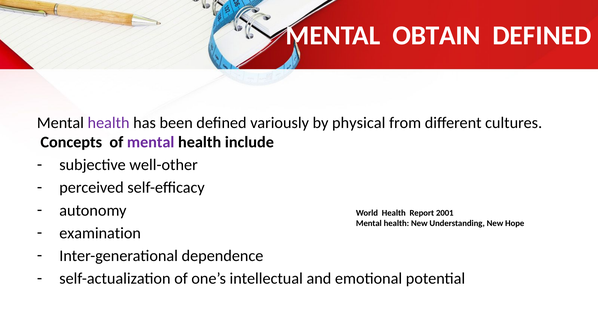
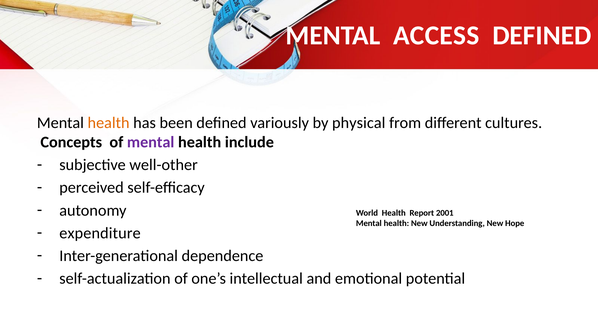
OBTAIN: OBTAIN -> ACCESS
health at (109, 123) colour: purple -> orange
examination: examination -> expenditure
